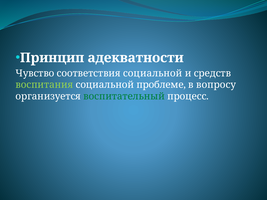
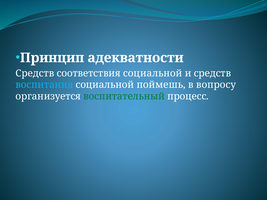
Чувство at (35, 73): Чувство -> Средств
воспитания colour: light green -> light blue
проблеме: проблеме -> поймешь
